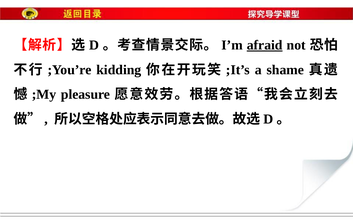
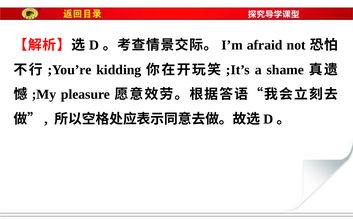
afraid underline: present -> none
